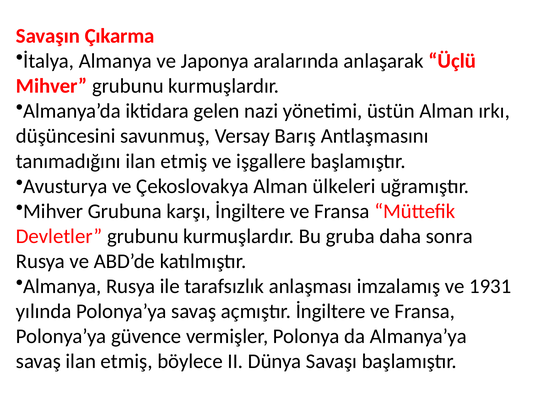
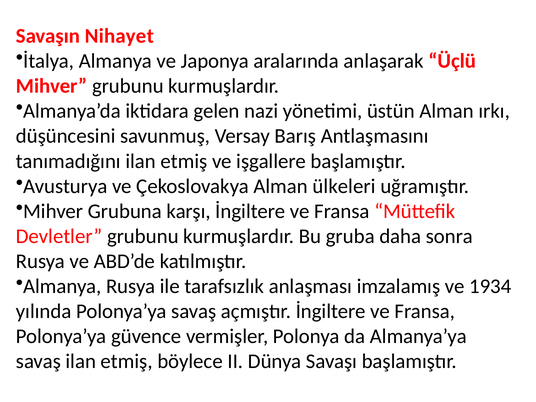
Çıkarma: Çıkarma -> Nihayet
1931: 1931 -> 1934
